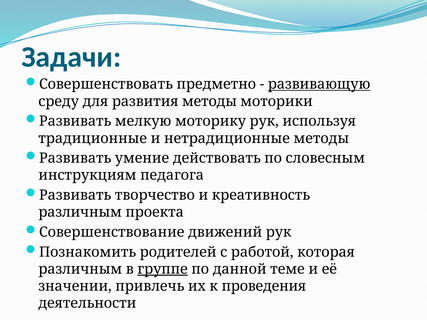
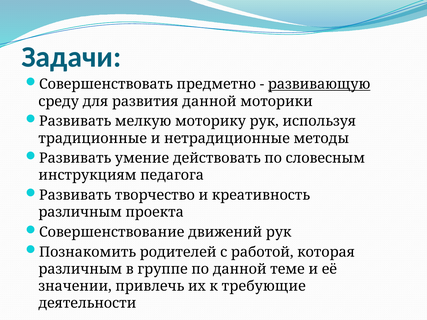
развития методы: методы -> данной
группе underline: present -> none
проведения: проведения -> требующие
